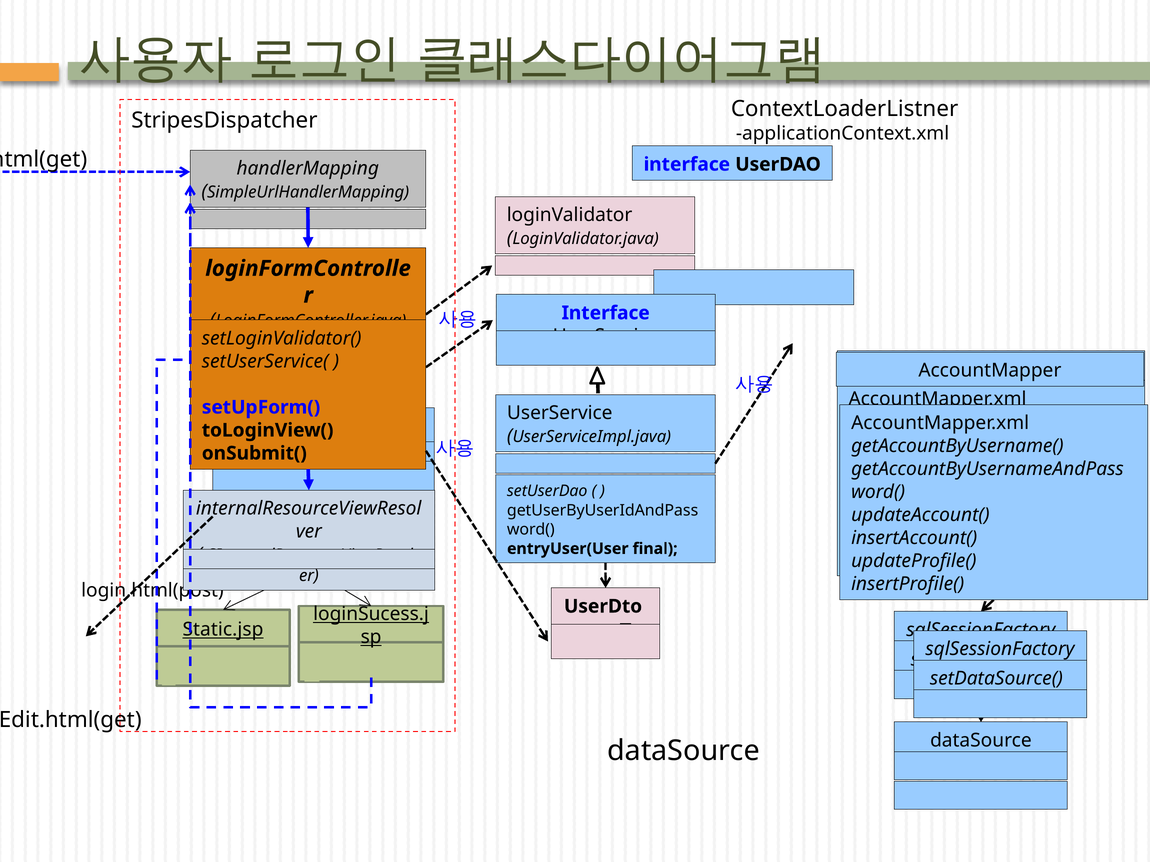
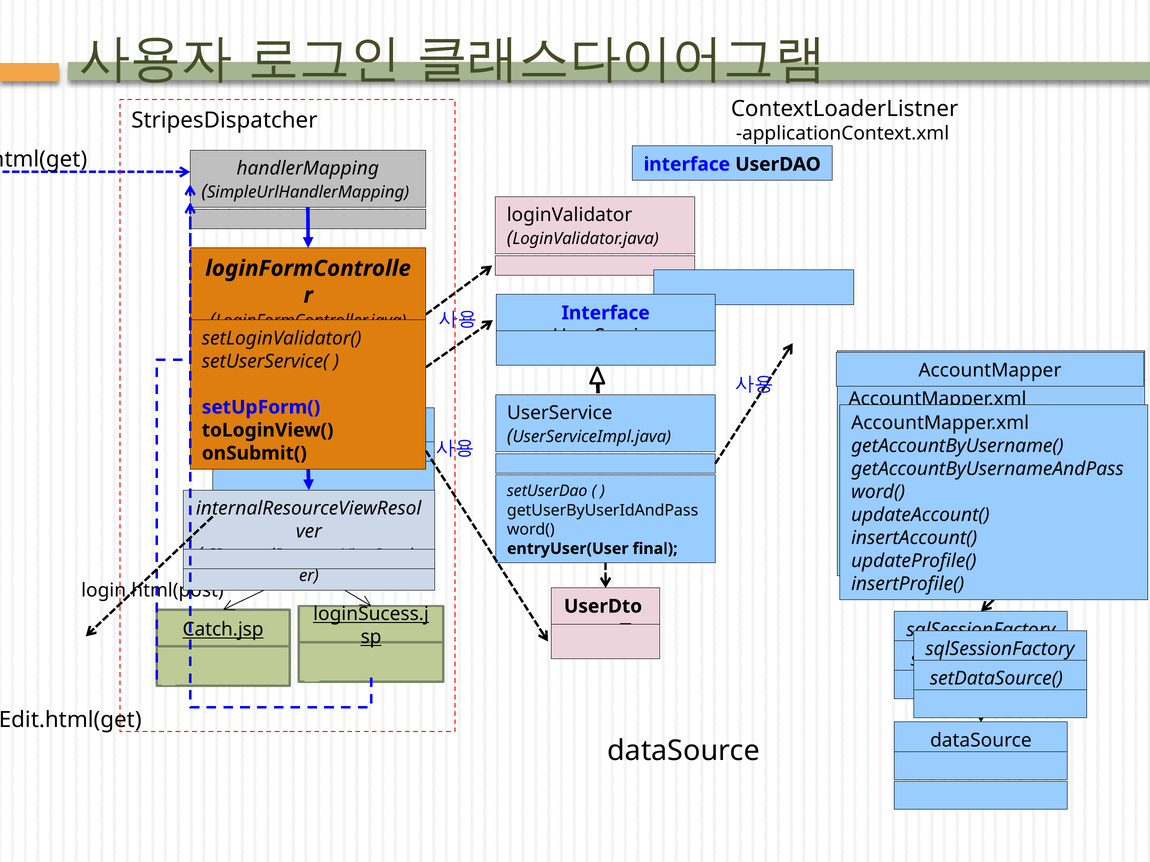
Static.jsp: Static.jsp -> Catch.jsp
